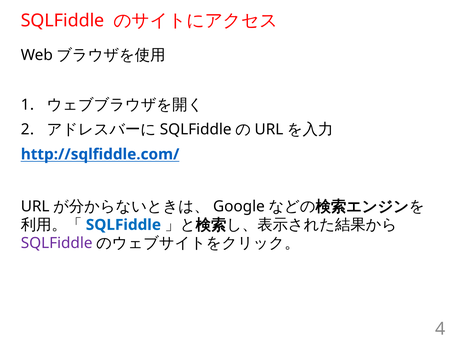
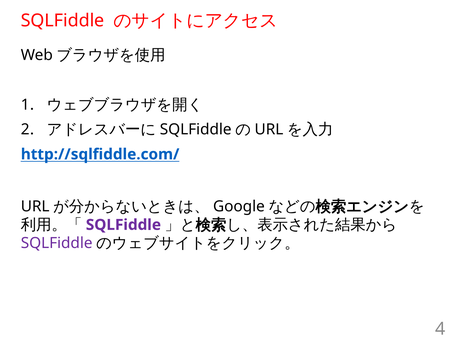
SQLFiddle at (123, 225) colour: blue -> purple
